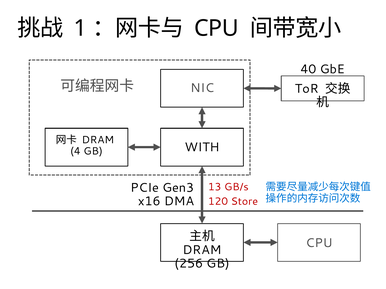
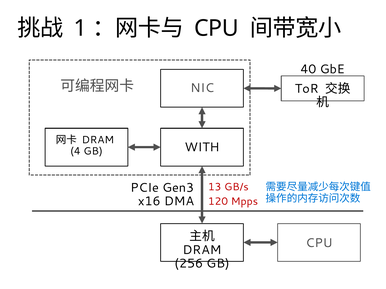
Store: Store -> Mpps
